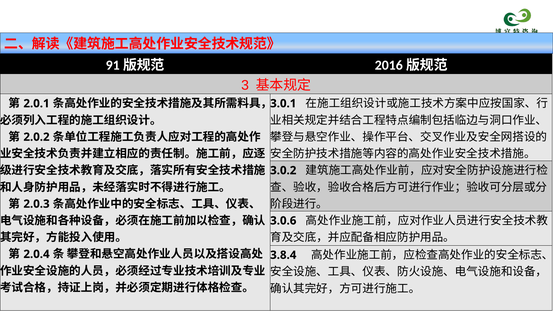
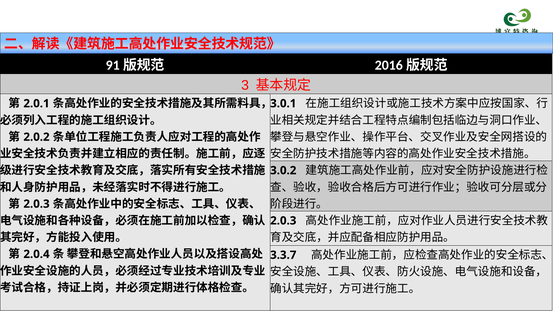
3.0.6 at (283, 221): 3.0.6 -> 2.0.3
3.8.4: 3.8.4 -> 3.3.7
